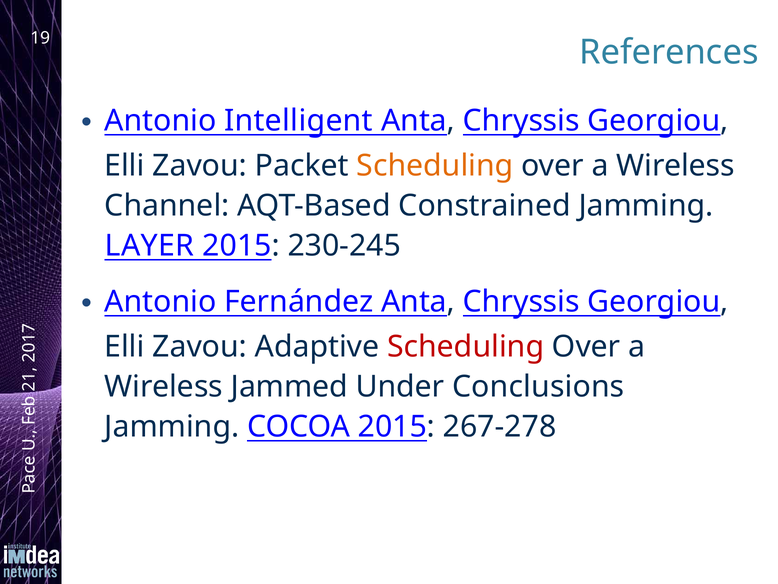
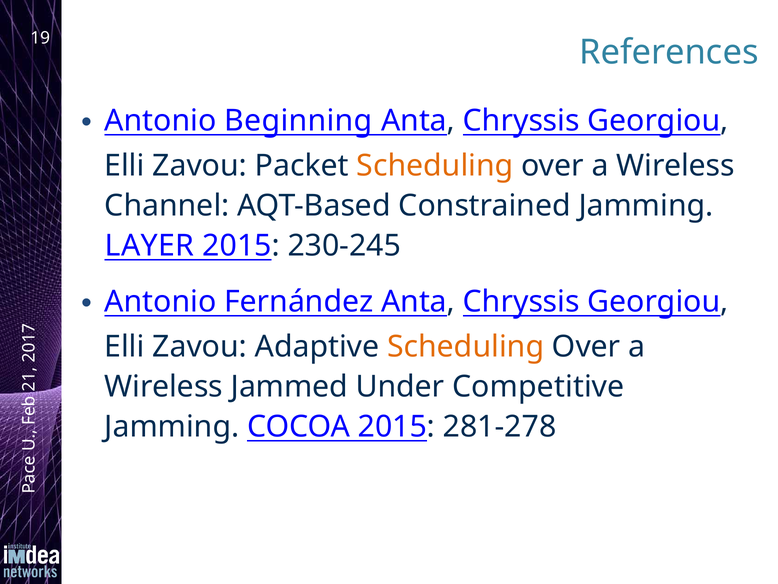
Intelligent: Intelligent -> Beginning
Scheduling at (466, 346) colour: red -> orange
Conclusions: Conclusions -> Competitive
267-278: 267-278 -> 281-278
